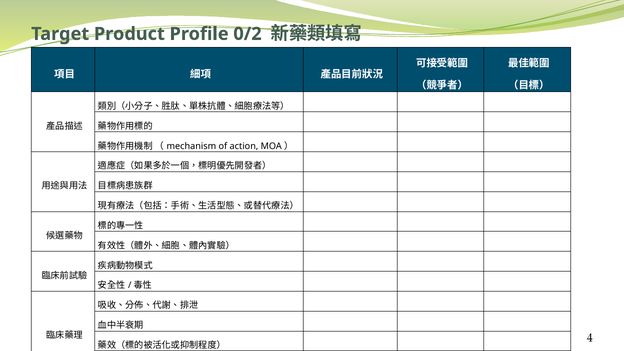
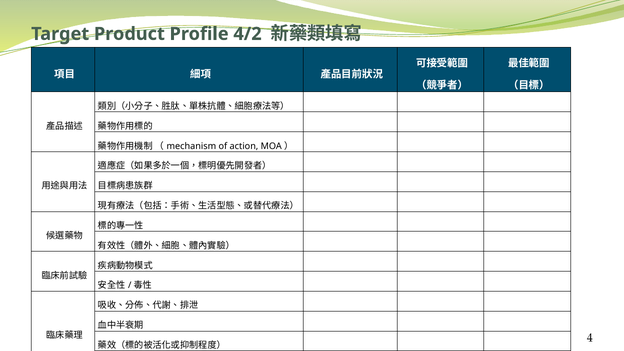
0/2: 0/2 -> 4/2
